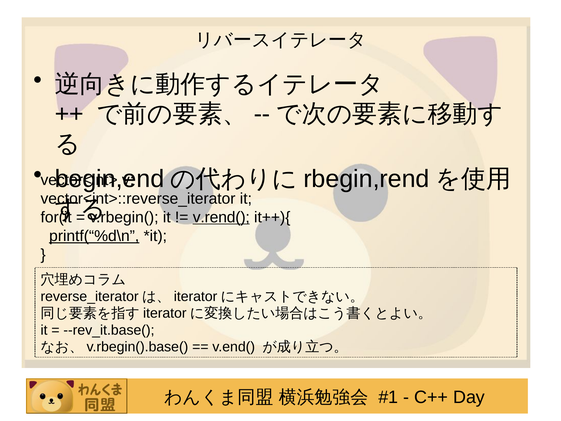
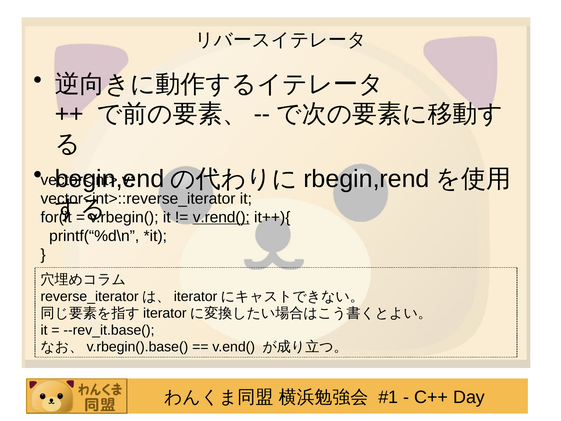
printf(“%d\n underline: present -> none
